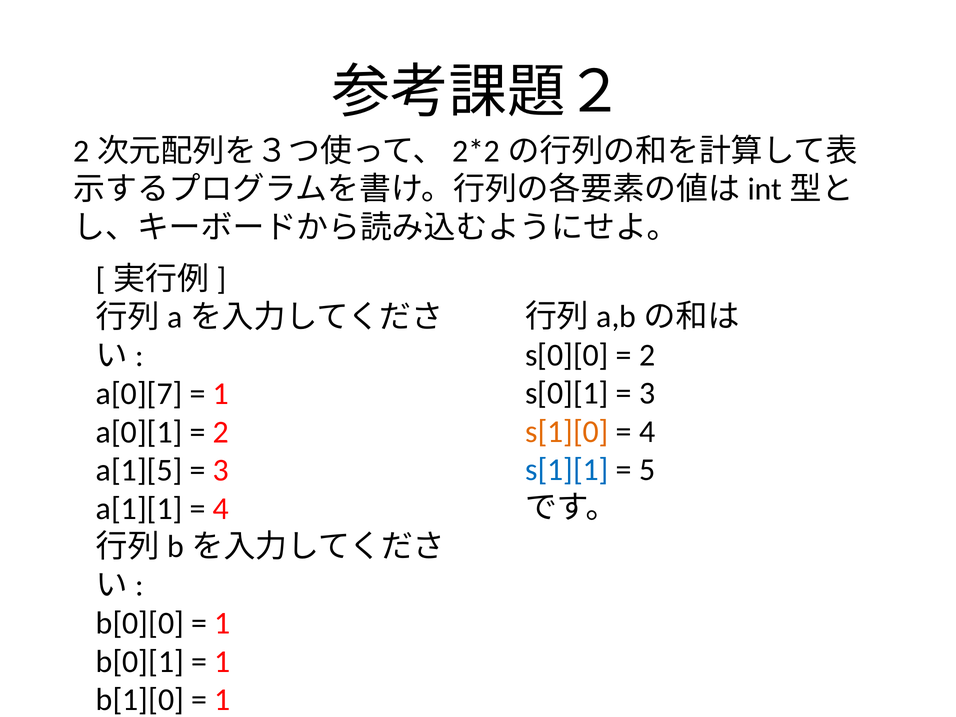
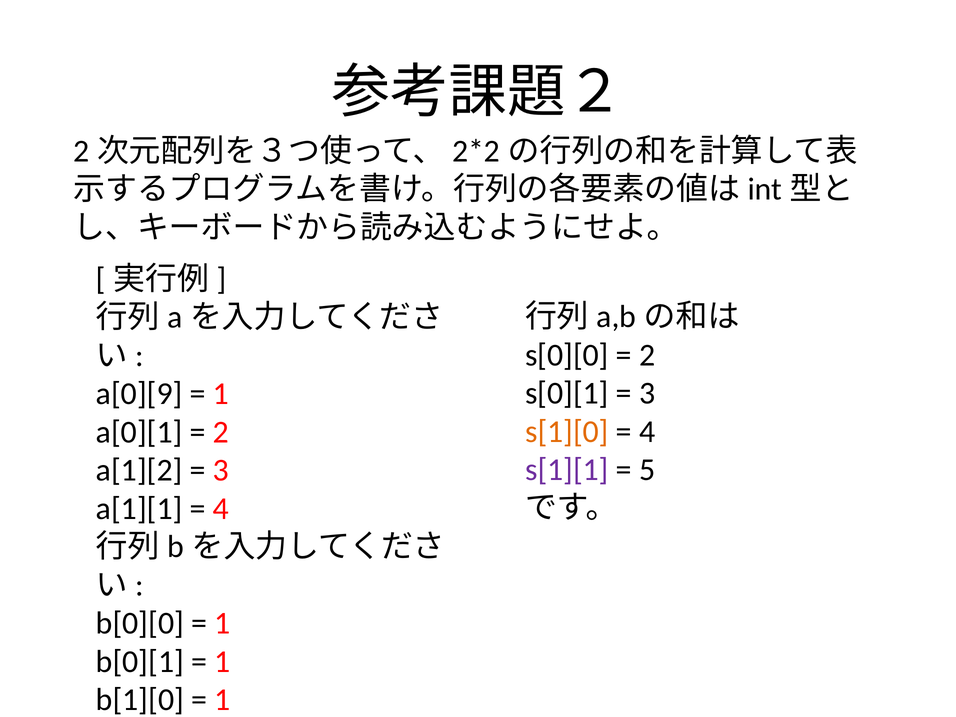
a[0][7: a[0][7 -> a[0][9
s[1][1 colour: blue -> purple
a[1][5: a[1][5 -> a[1][2
